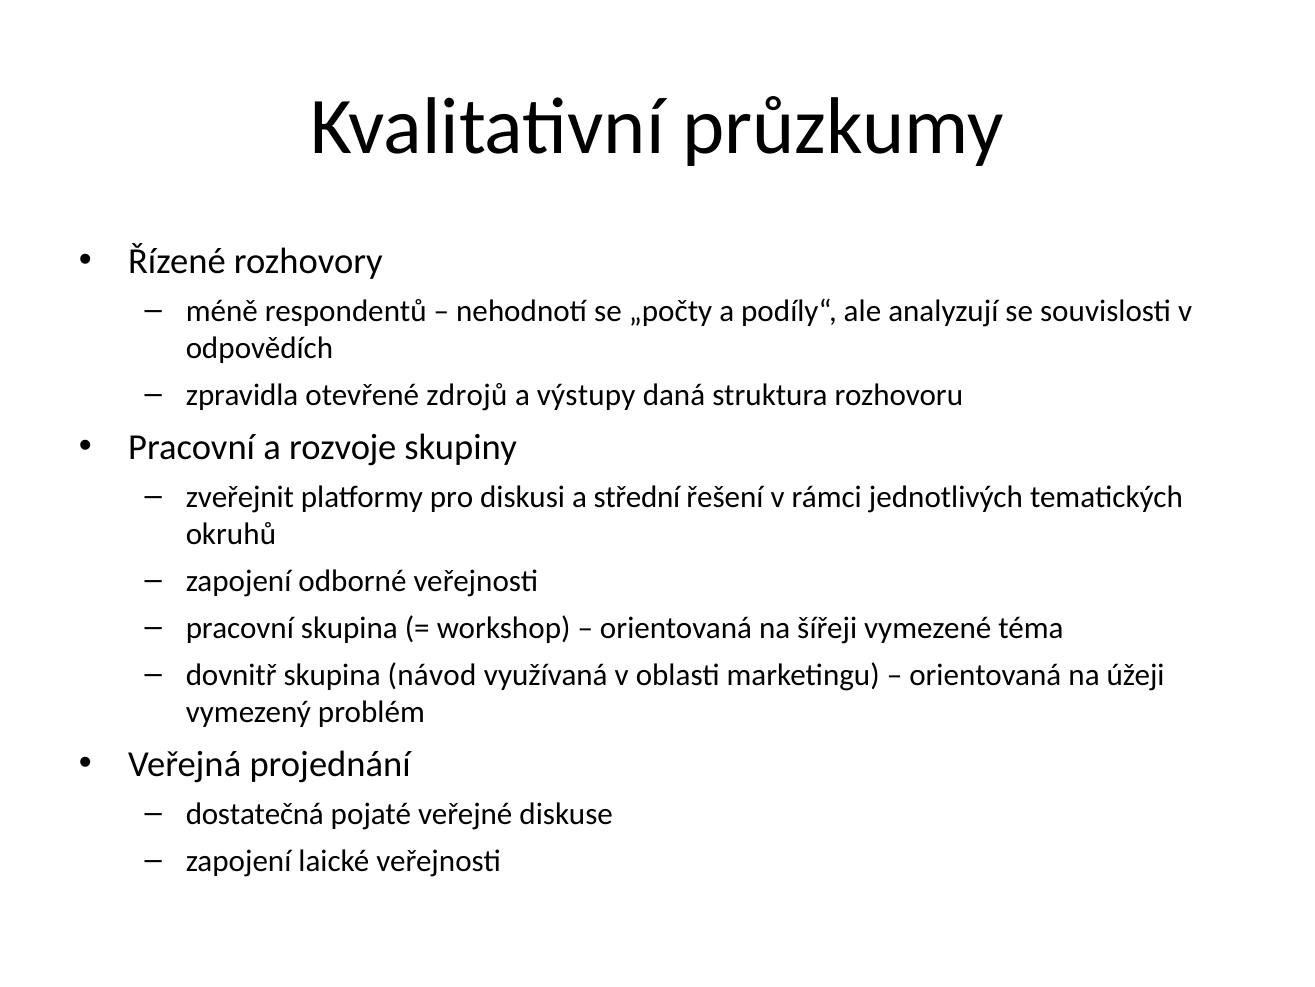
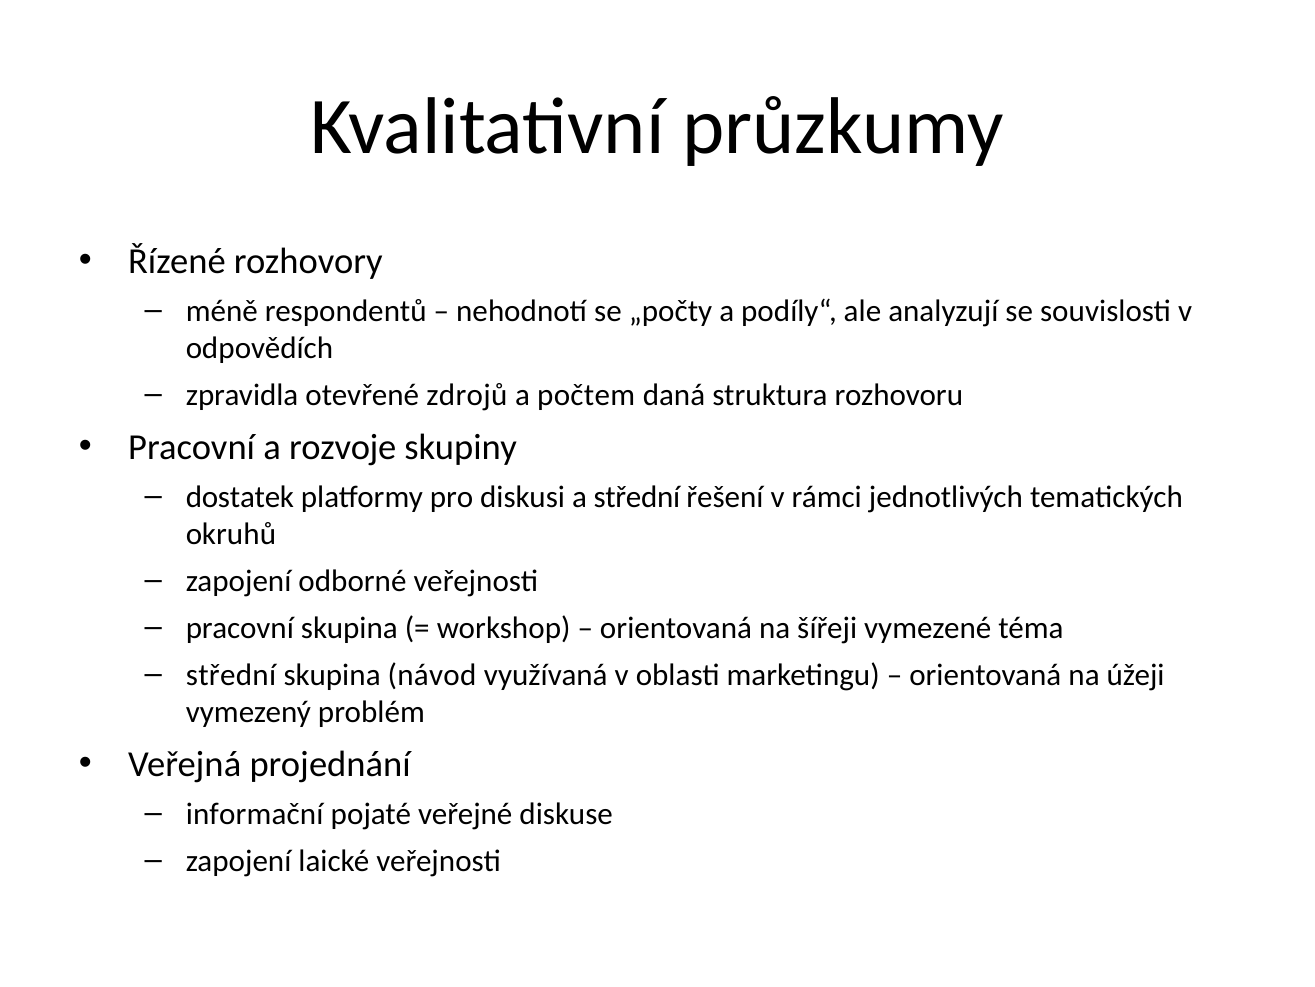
výstupy: výstupy -> počtem
zveřejnit: zveřejnit -> dostatek
dovnitř at (231, 674): dovnitř -> střední
dostatečná: dostatečná -> informační
